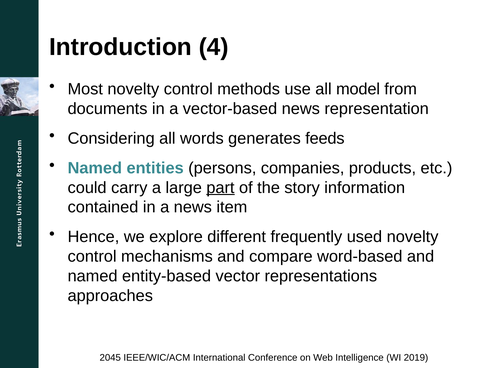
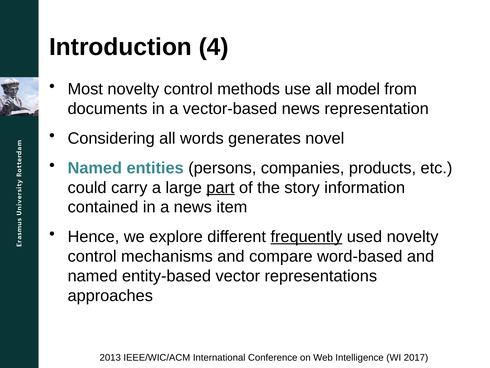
feeds: feeds -> novel
frequently underline: none -> present
2045: 2045 -> 2013
2019: 2019 -> 2017
